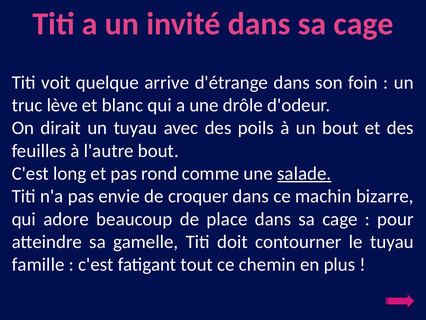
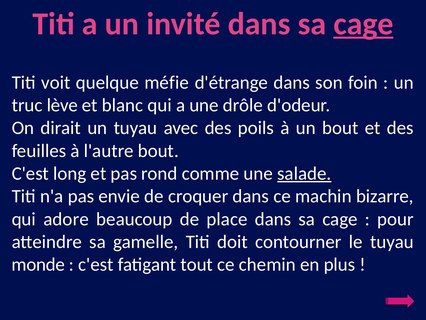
cage at (363, 24) underline: none -> present
arrive: arrive -> méfie
famille: famille -> monde
